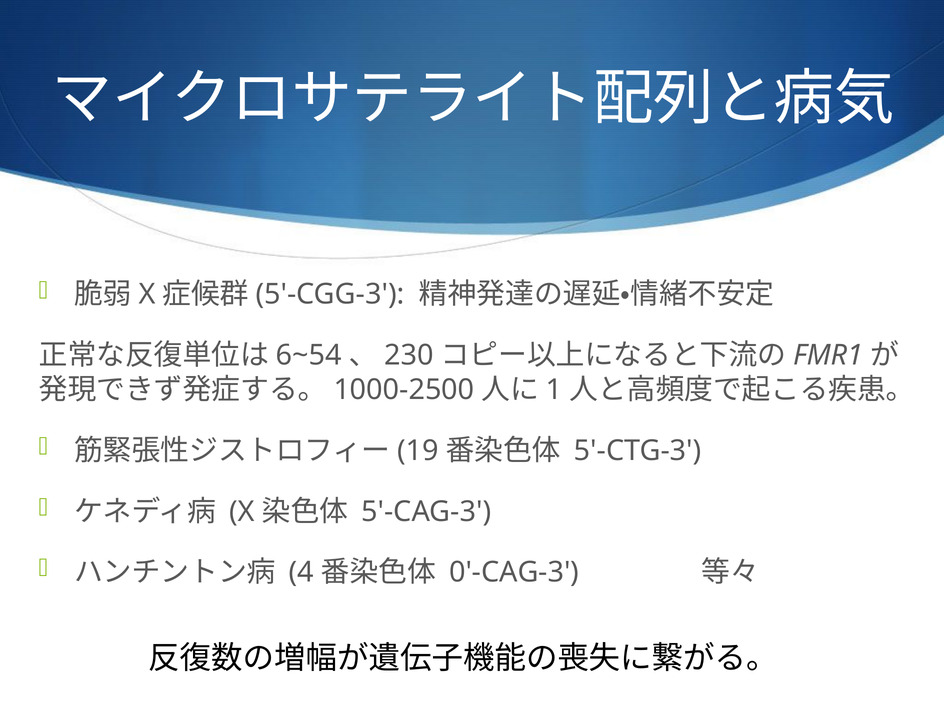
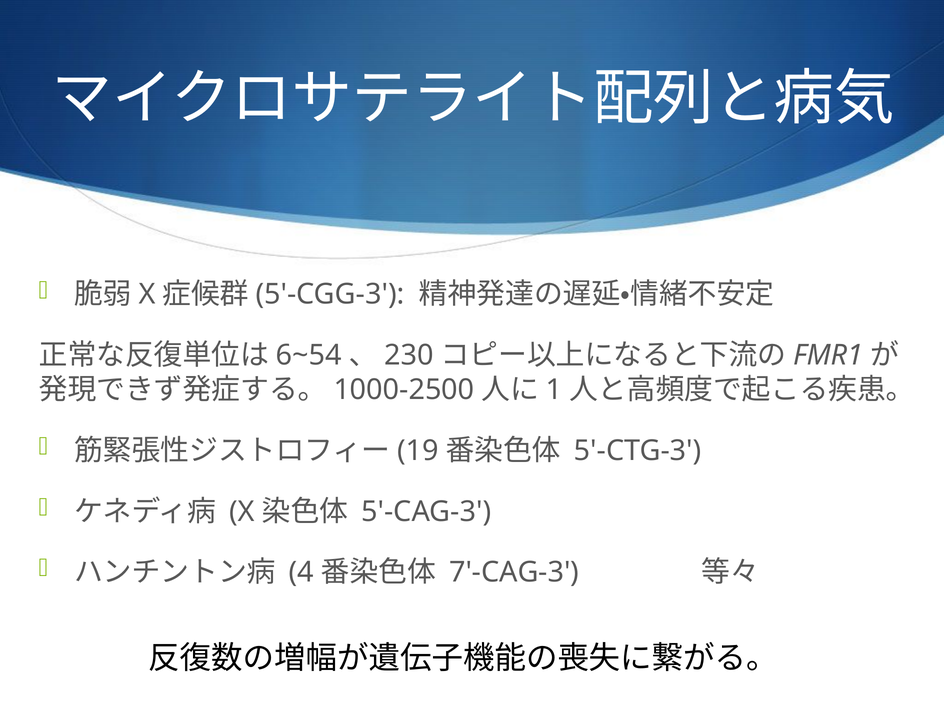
0'-CAG-3: 0'-CAG-3 -> 7'-CAG-3
